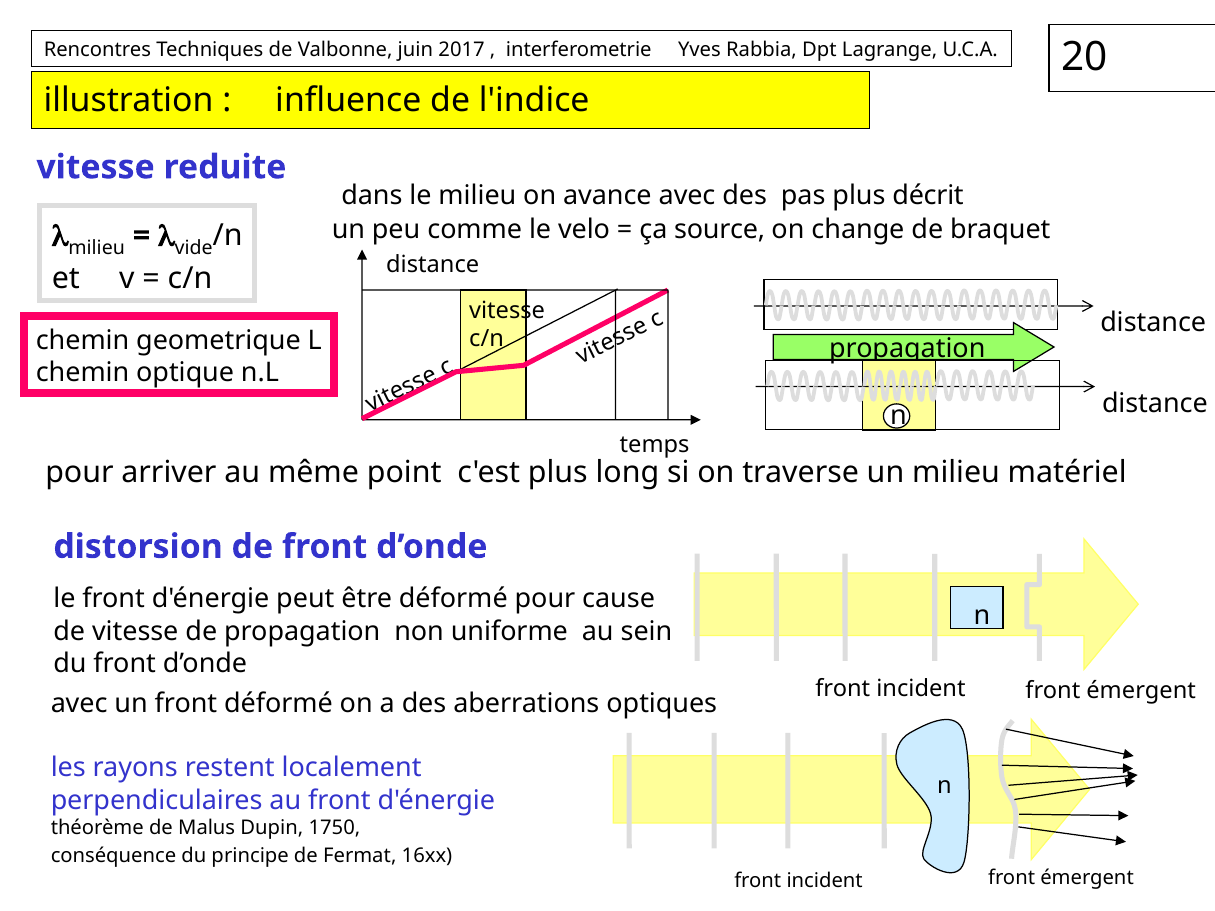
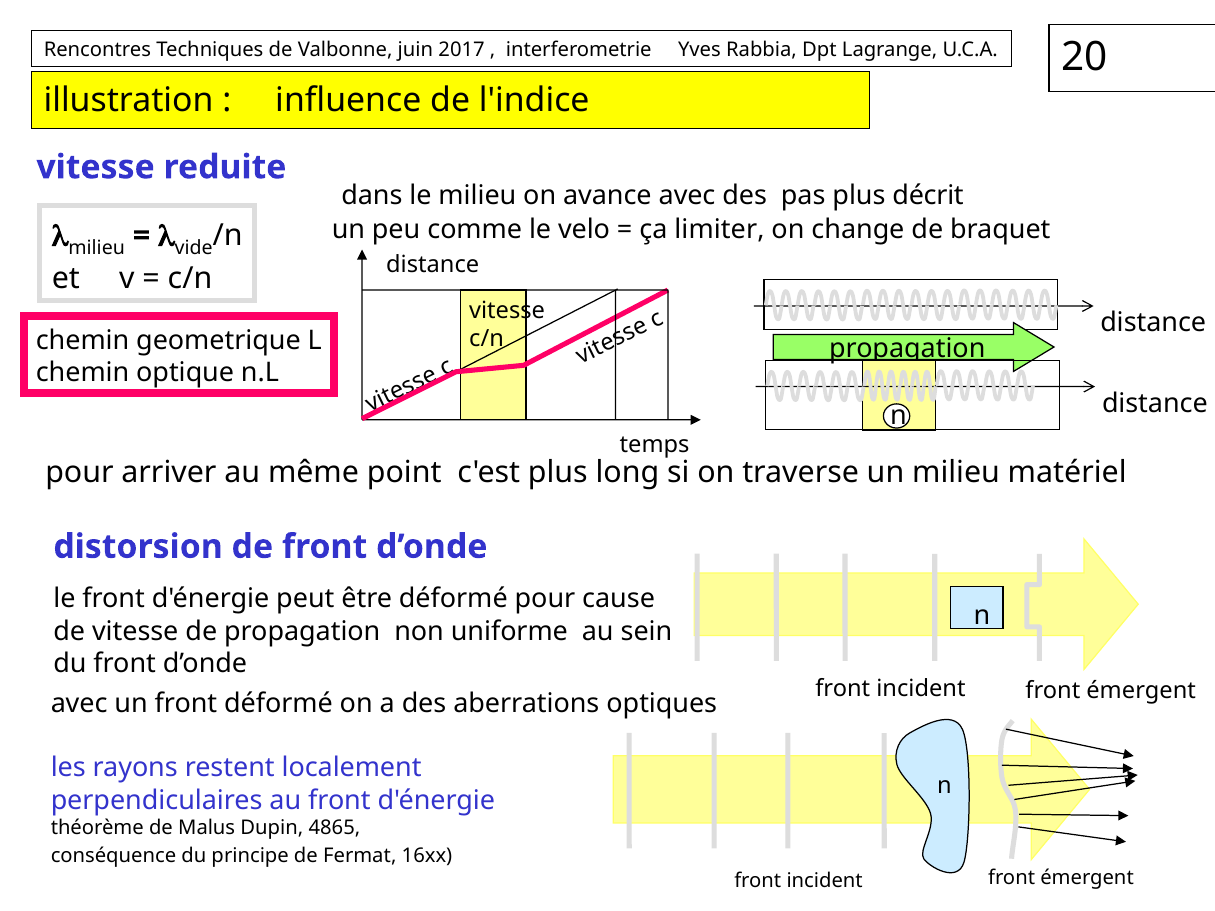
source: source -> limiter
1750: 1750 -> 4865
